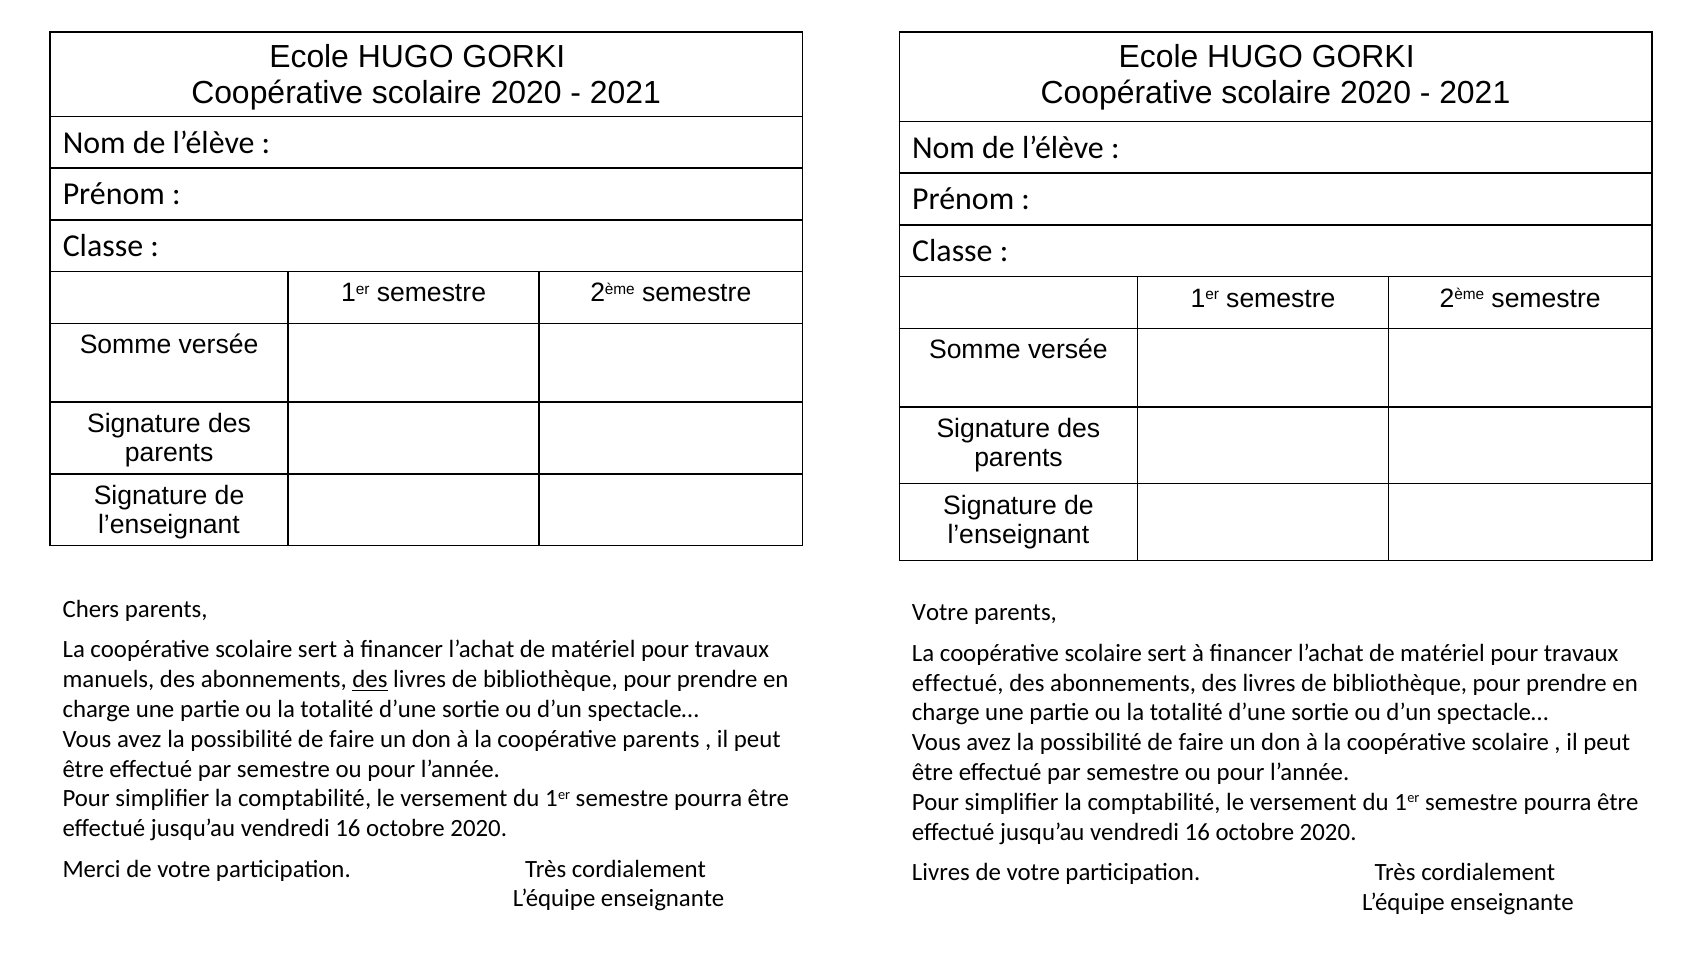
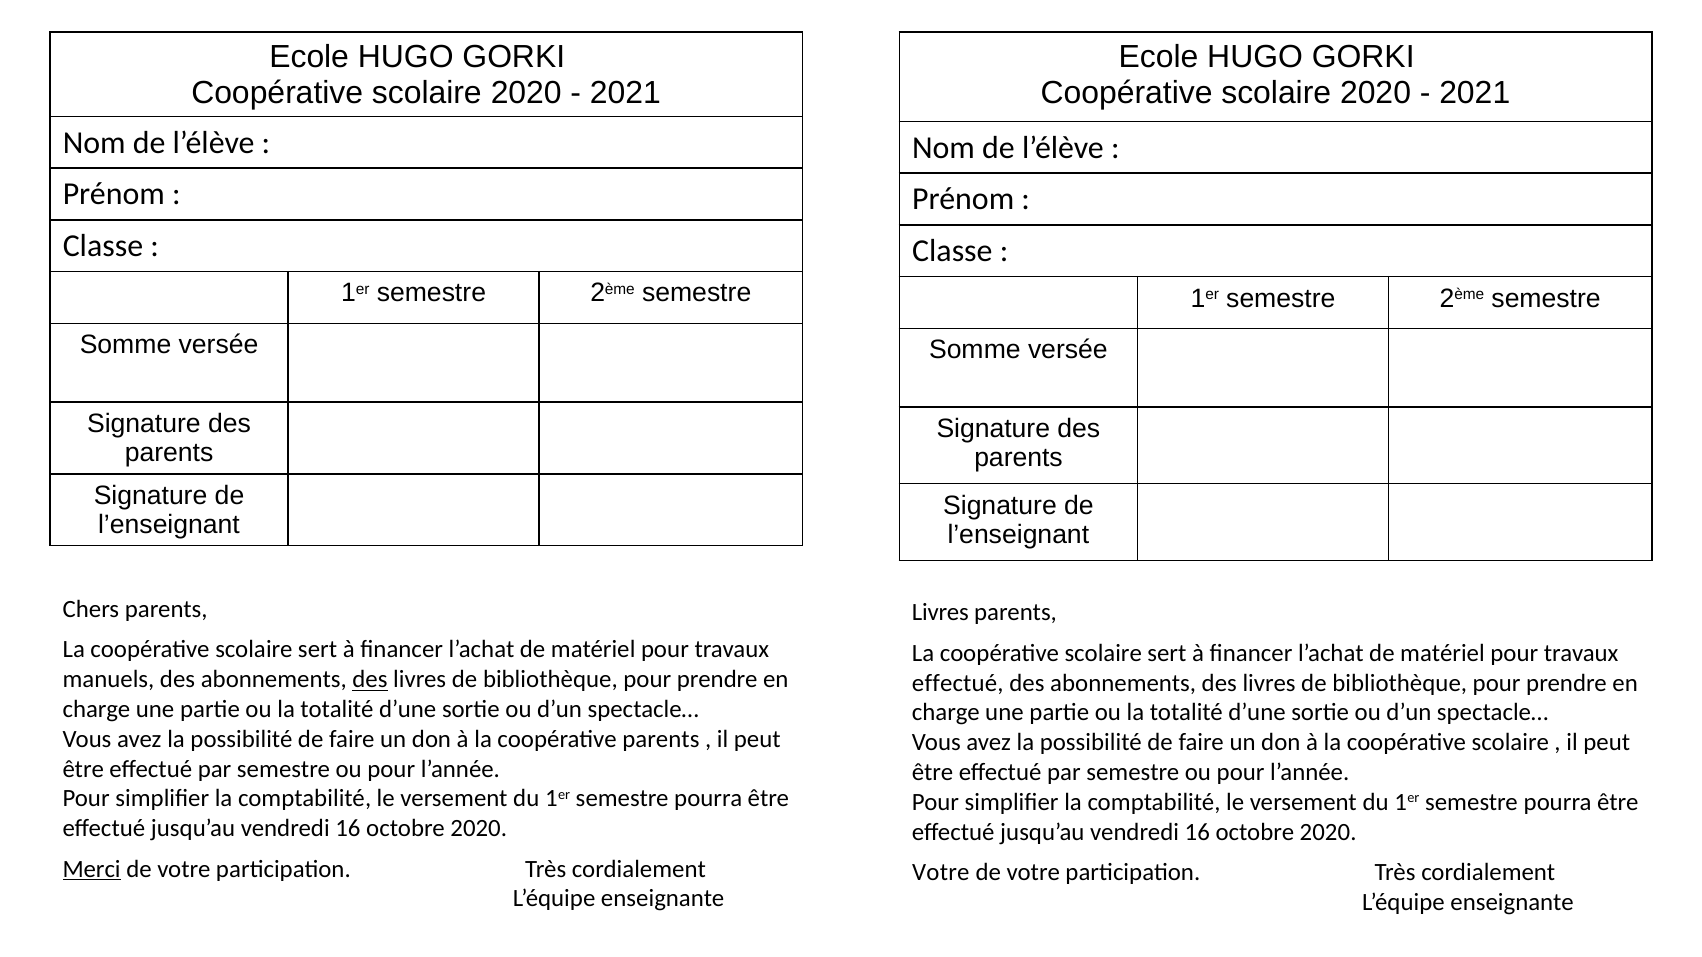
Votre at (940, 613): Votre -> Livres
Merci underline: none -> present
Livres at (941, 873): Livres -> Votre
